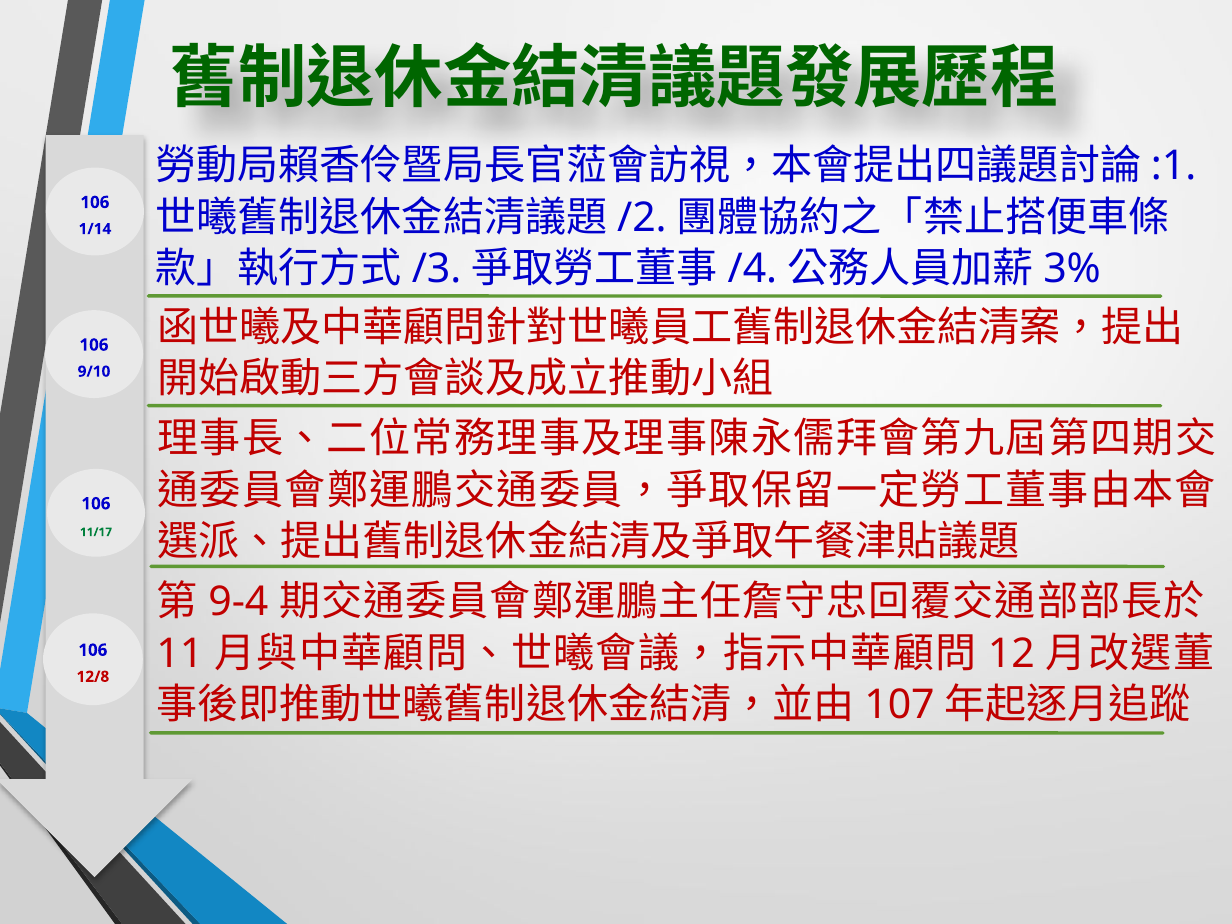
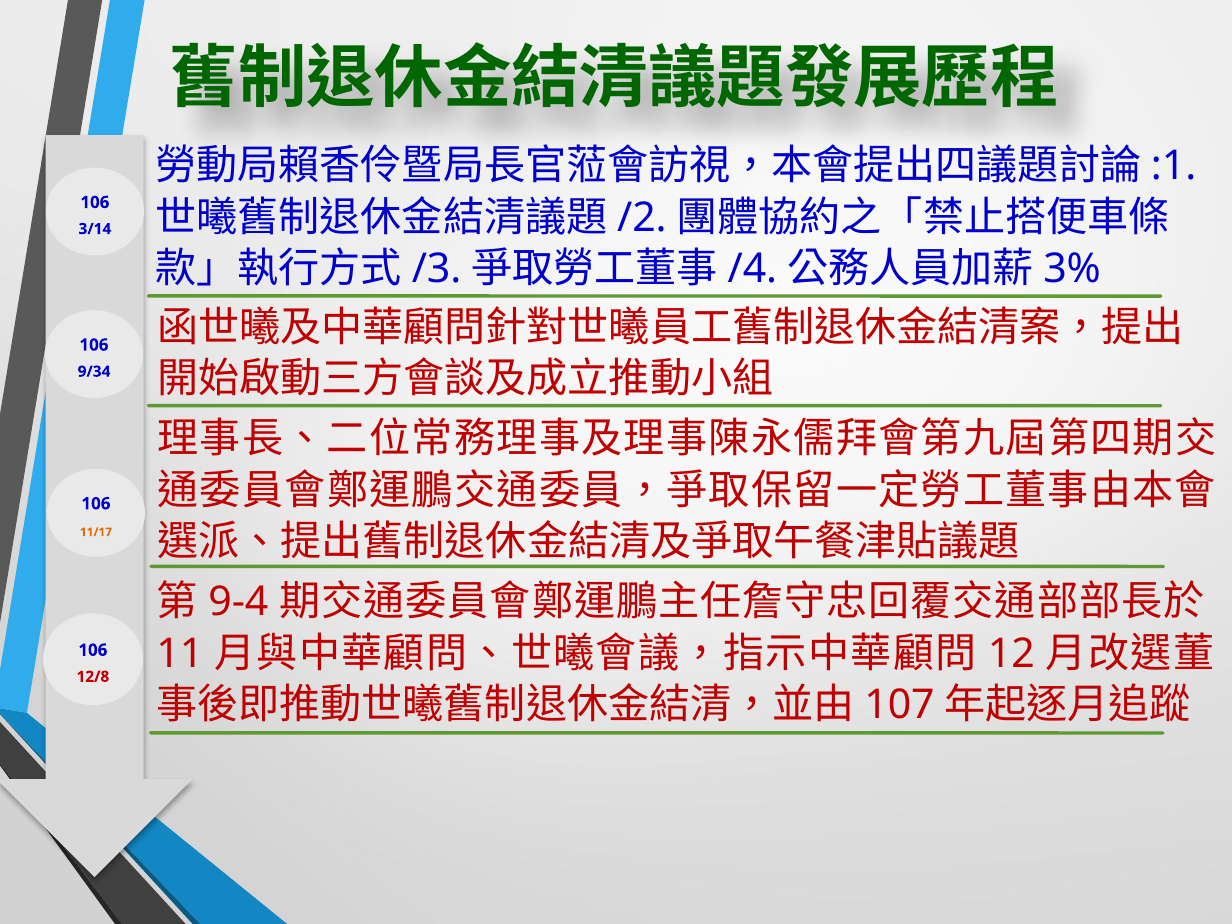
1/14: 1/14 -> 3/14
9/10: 9/10 -> 9/34
11/17 colour: green -> orange
